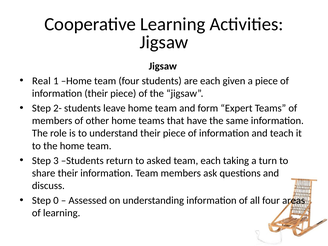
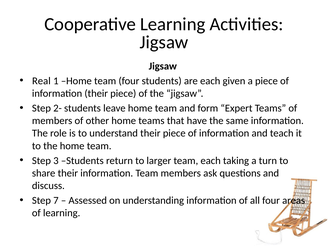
asked: asked -> larger
0: 0 -> 7
